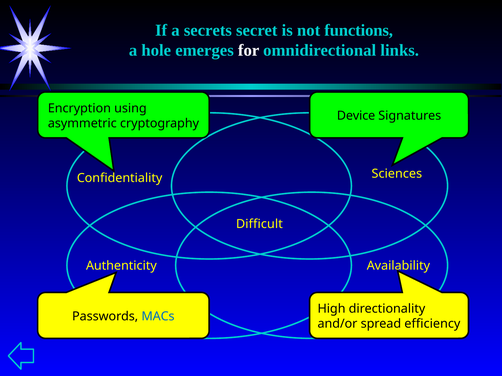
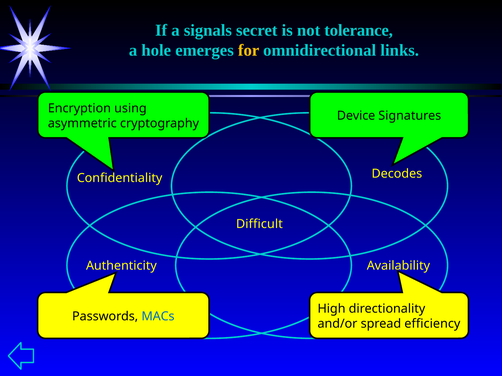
secrets: secrets -> signals
functions: functions -> tolerance
for colour: white -> yellow
Sciences: Sciences -> Decodes
